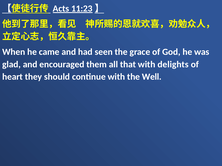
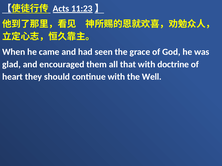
delights: delights -> doctrine
